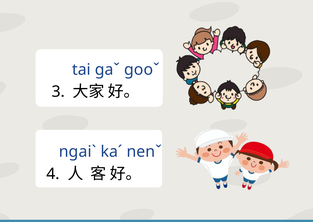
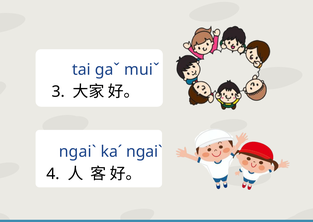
gooˇ: gooˇ -> muiˇ
kaˊ nenˇ: nenˇ -> ngaiˋ
